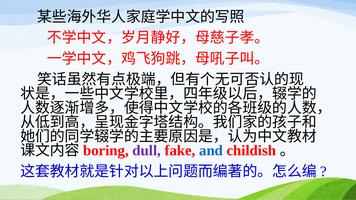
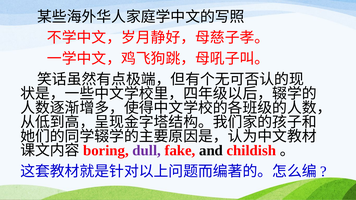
and colour: blue -> black
